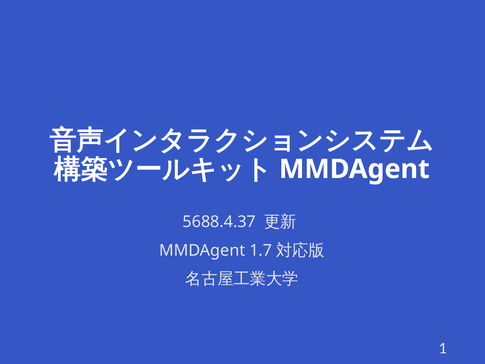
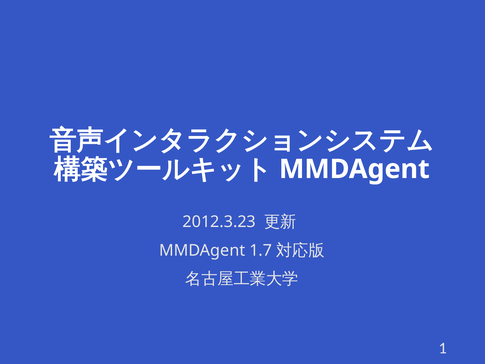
5688.4.37: 5688.4.37 -> 2012.3.23
